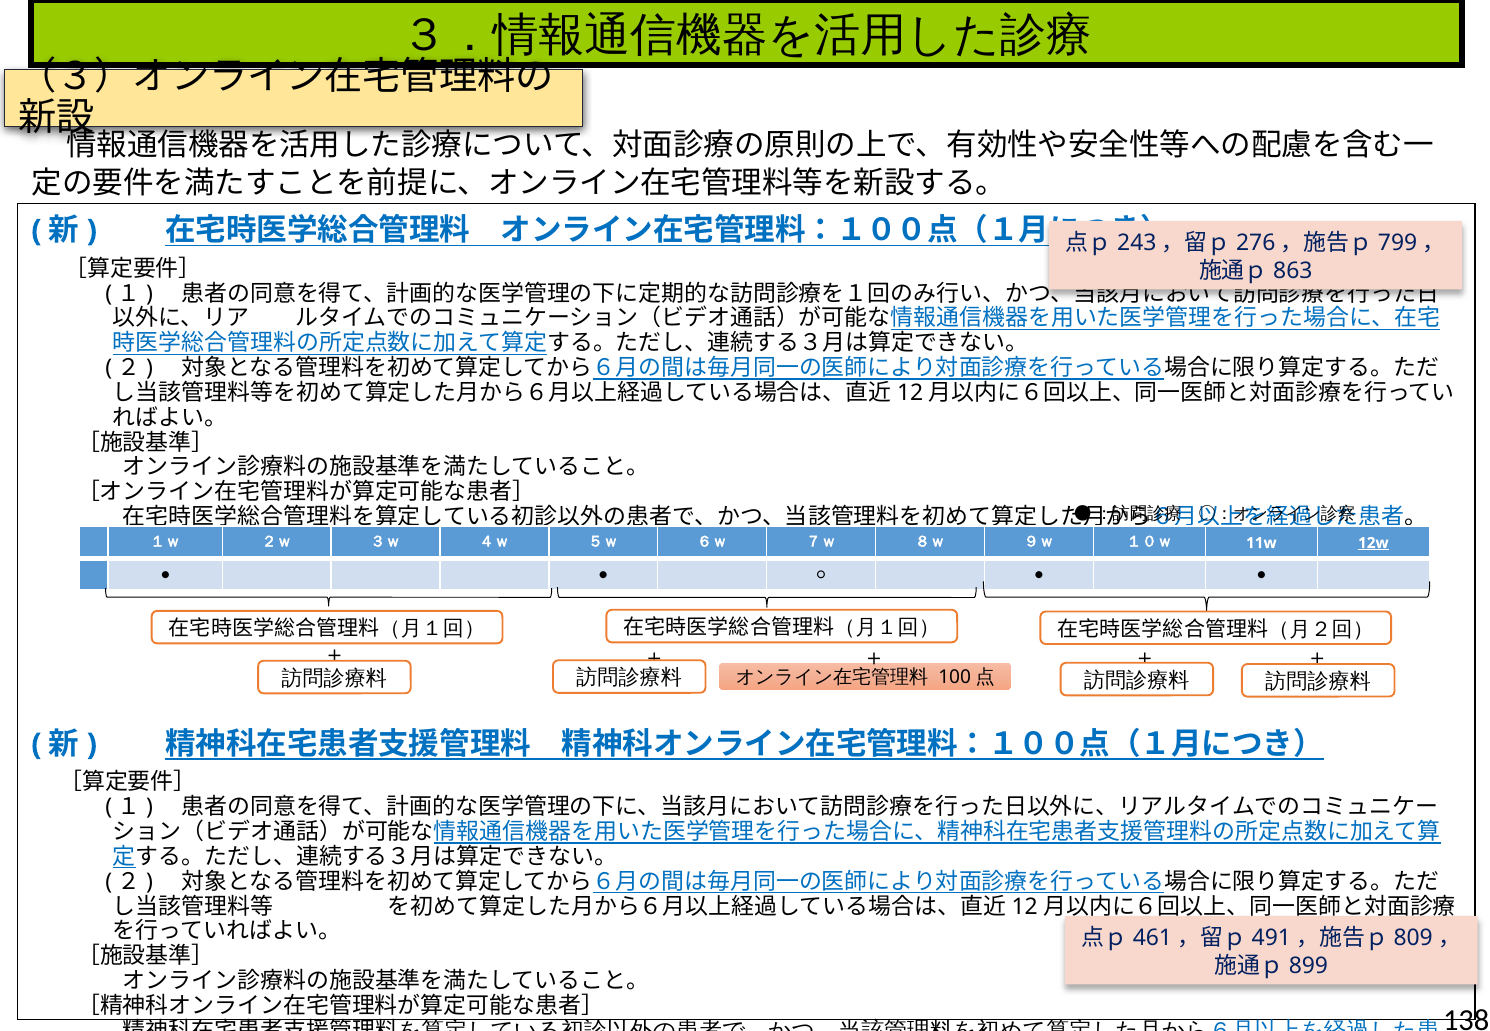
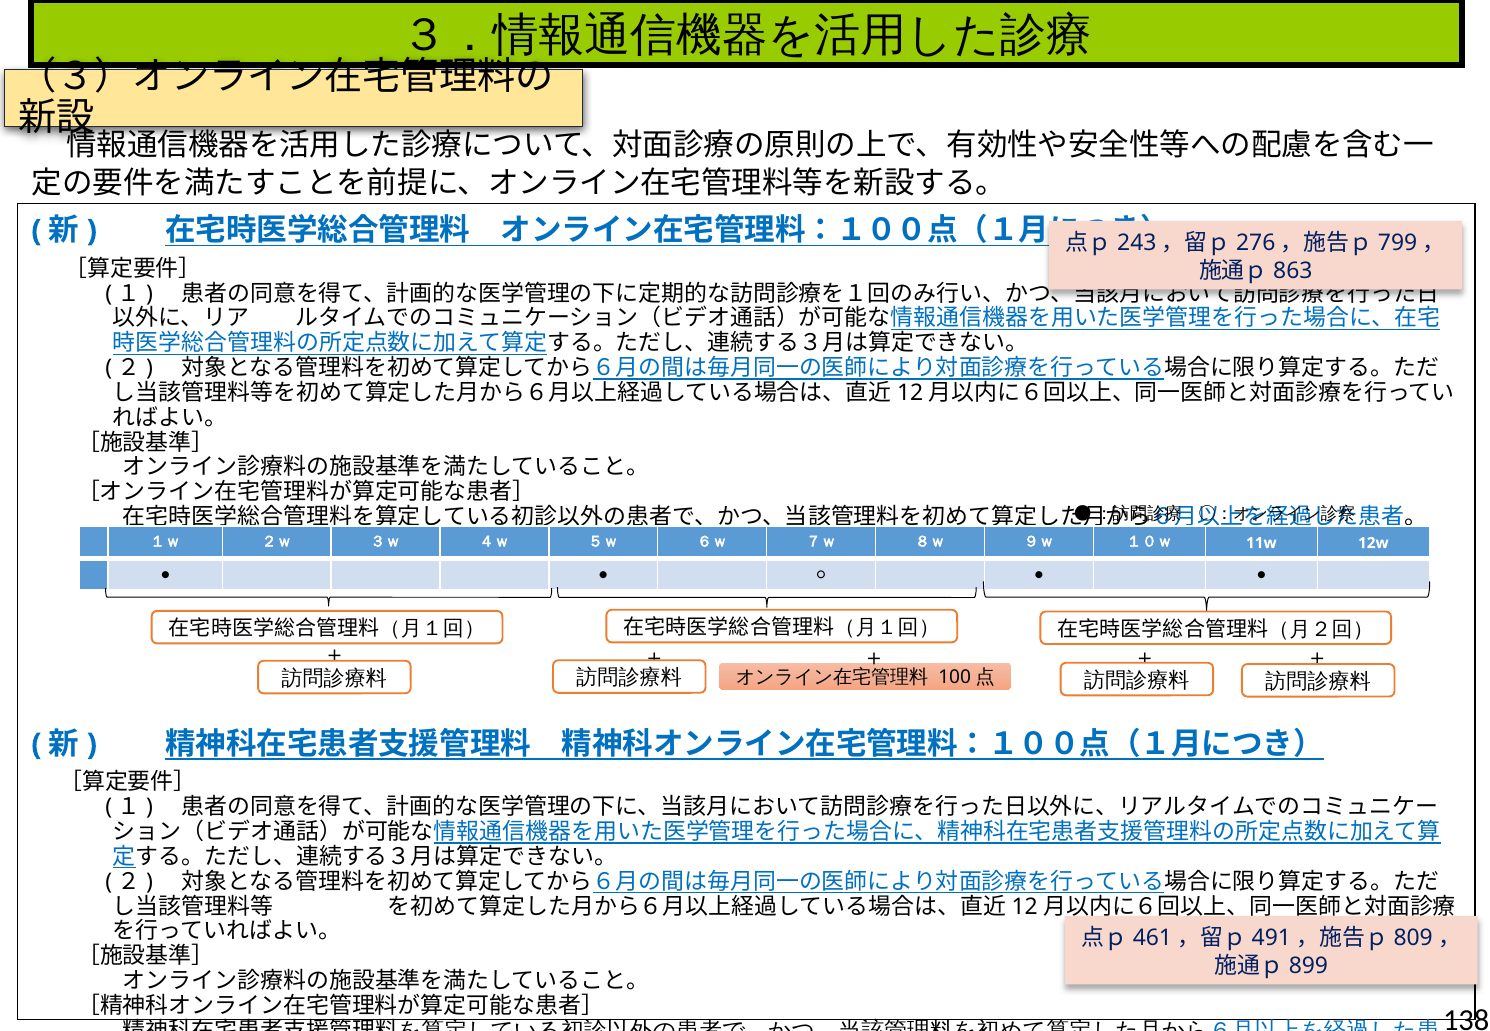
12w underline: present -> none
